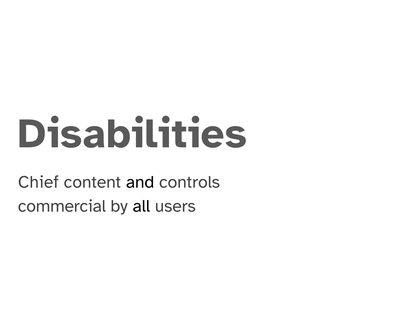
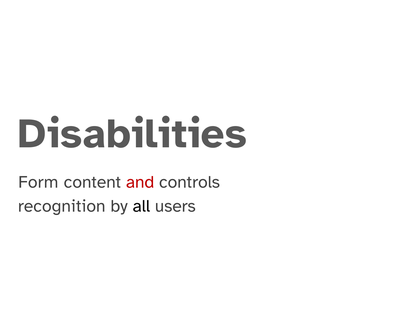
Chief: Chief -> Form
and colour: black -> red
commercial: commercial -> recognition
